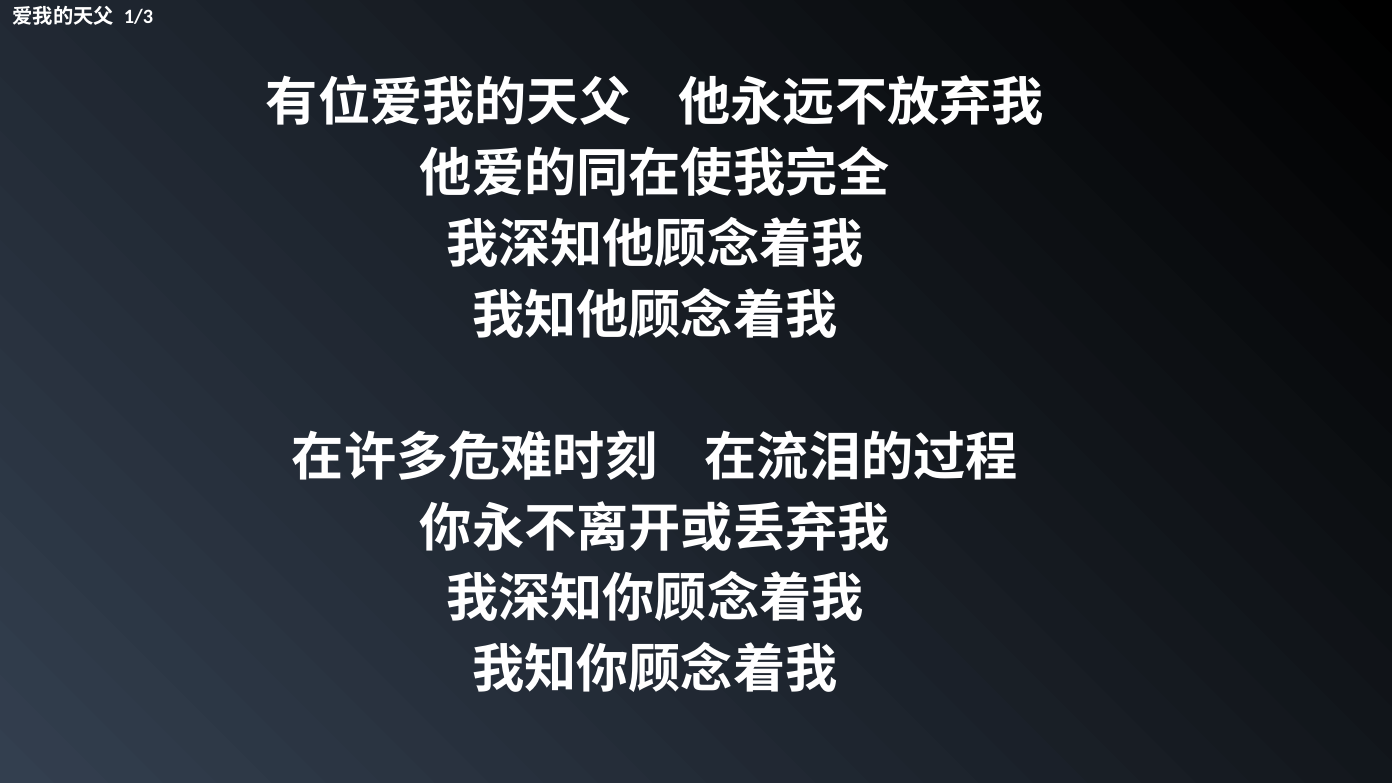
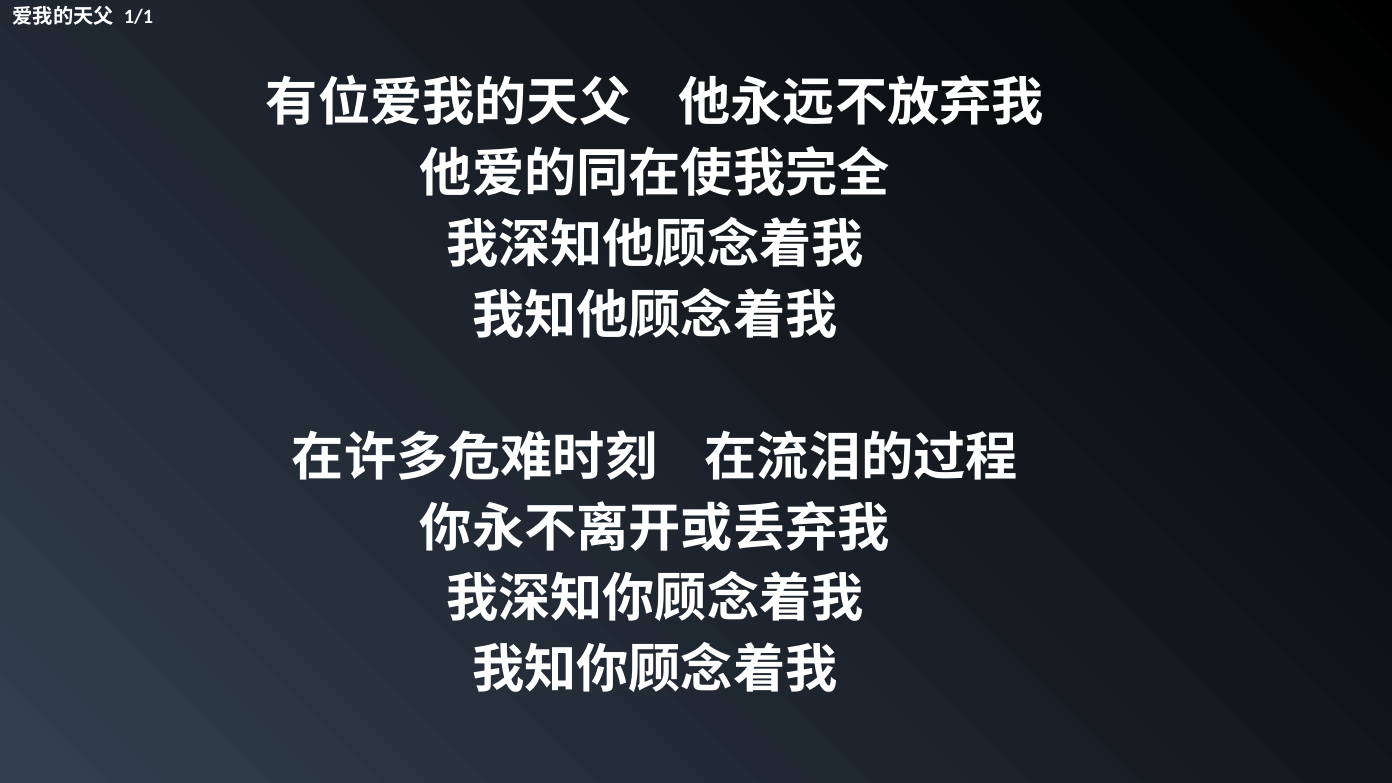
1/3: 1/3 -> 1/1
